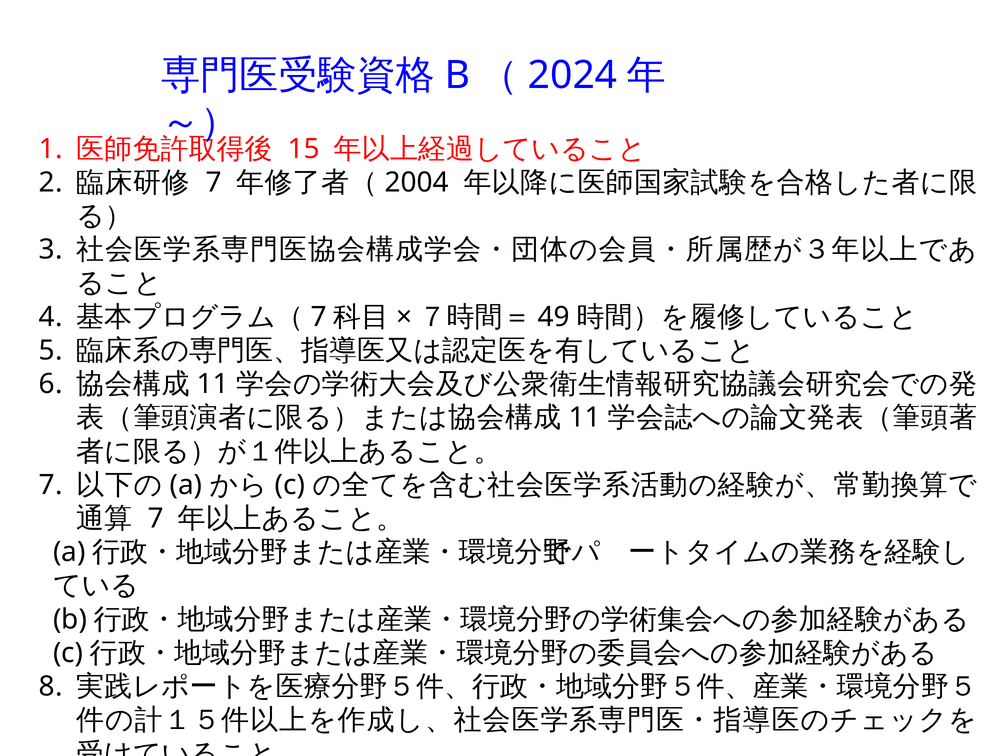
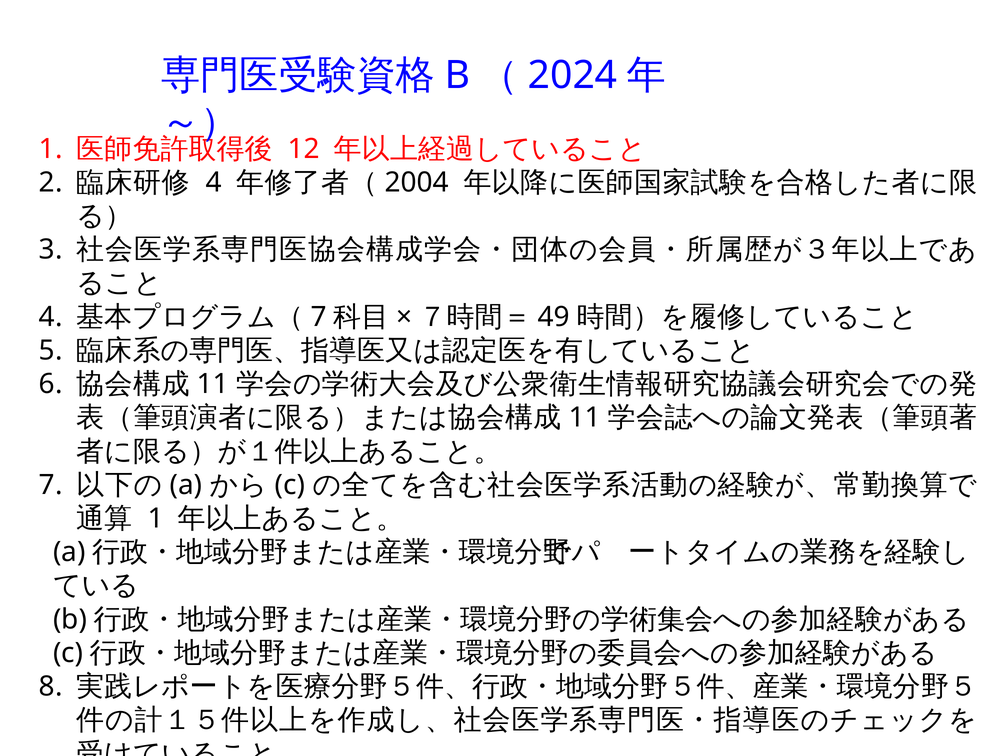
15: 15 -> 12
7 at (214, 182): 7 -> 4
7 at (156, 519): 7 -> 1
